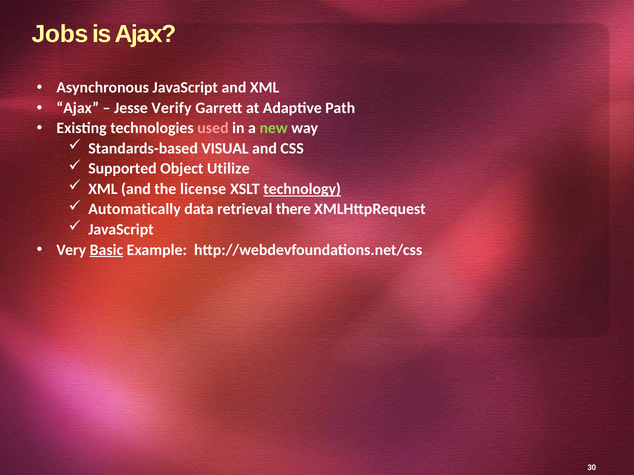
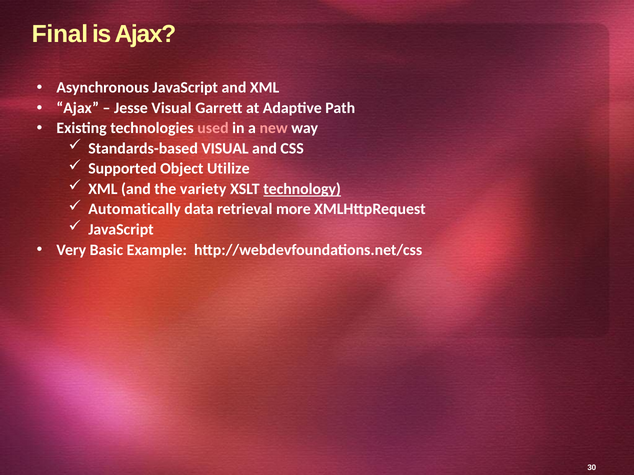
Jobs: Jobs -> Final
Jesse Verify: Verify -> Visual
new colour: light green -> pink
license: license -> variety
there: there -> more
Basic underline: present -> none
